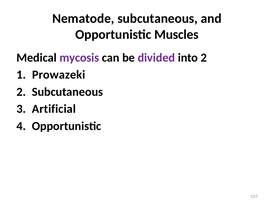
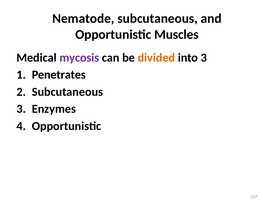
divided colour: purple -> orange
into 2: 2 -> 3
Prowazeki: Prowazeki -> Penetrates
Artificial: Artificial -> Enzymes
